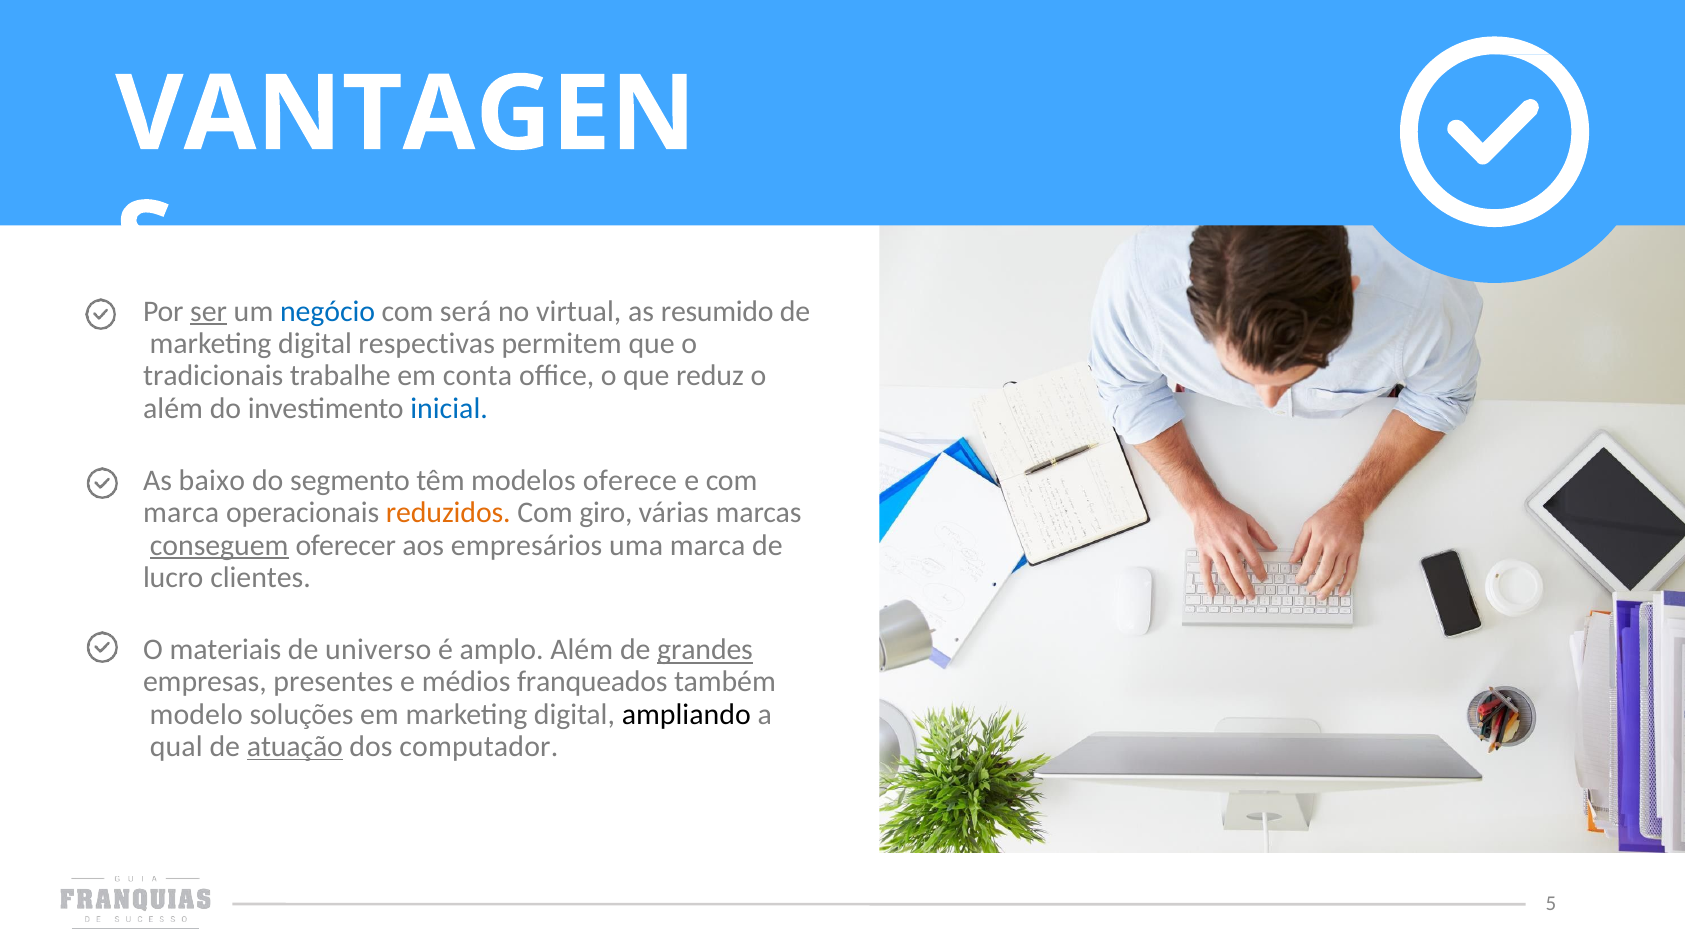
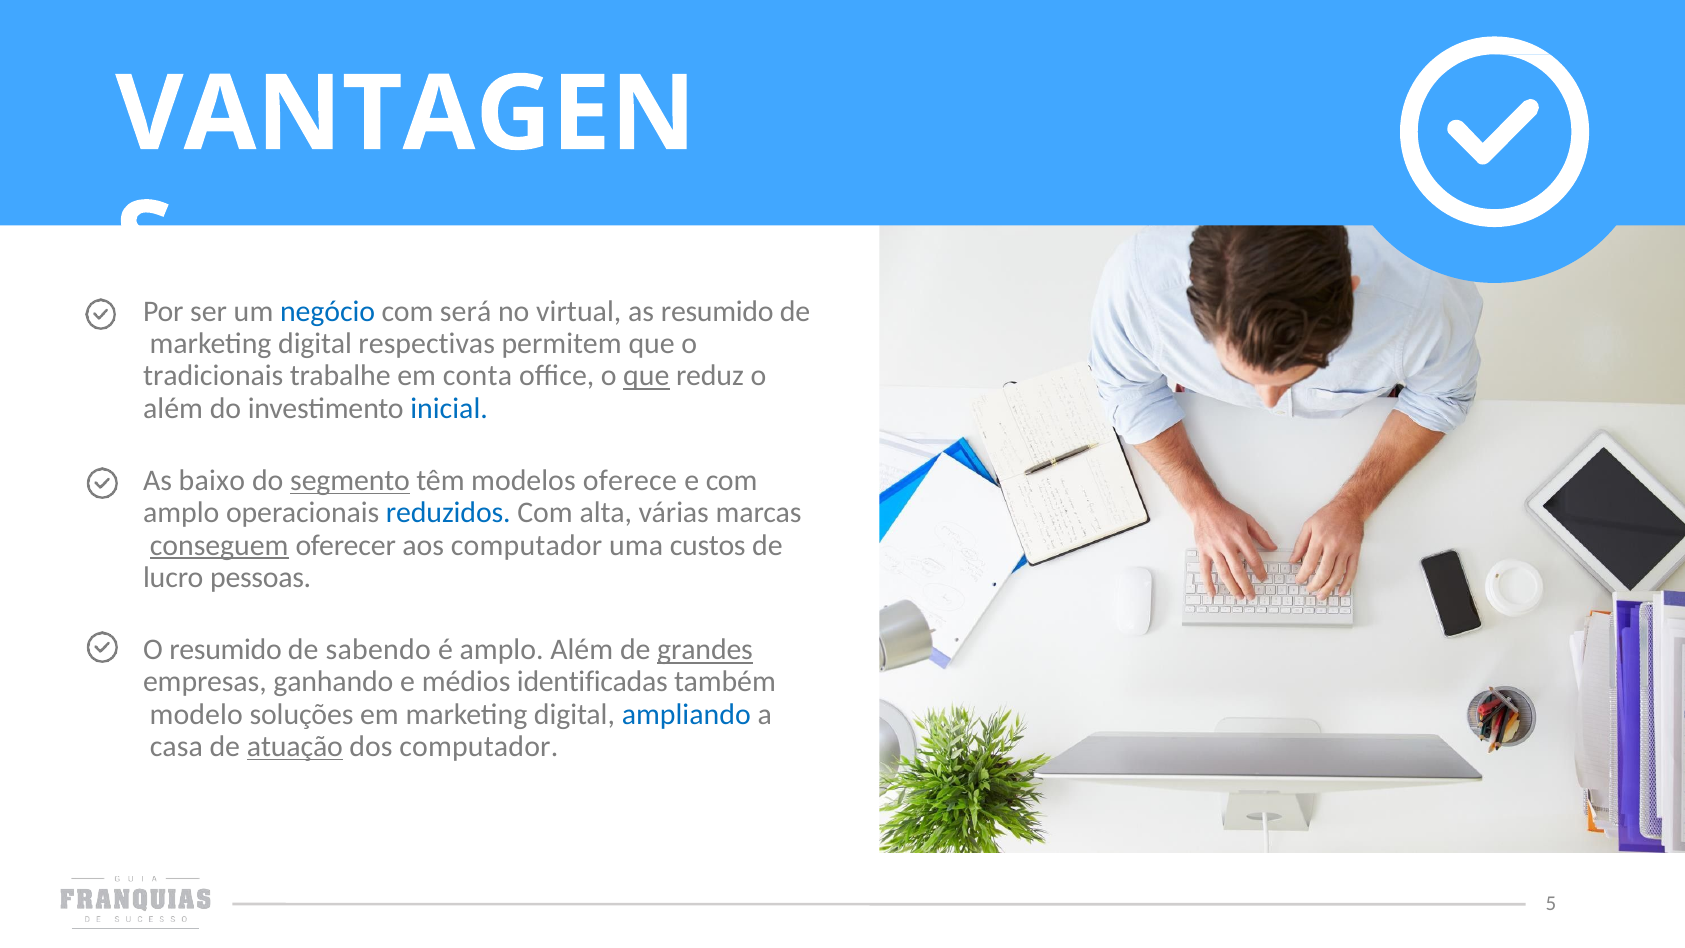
ser underline: present -> none
que at (646, 376) underline: none -> present
segmento underline: none -> present
marca at (181, 513): marca -> amplo
reduzidos colour: orange -> blue
giro: giro -> alta
aos empresários: empresários -> computador
uma marca: marca -> custos
clientes: clientes -> pessoas
O materiais: materiais -> resumido
universo: universo -> sabendo
presentes: presentes -> ganhando
franqueados: franqueados -> identificadas
ampliando colour: black -> blue
qual: qual -> casa
